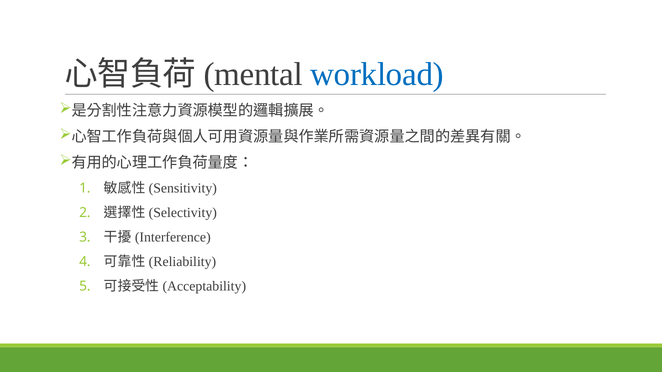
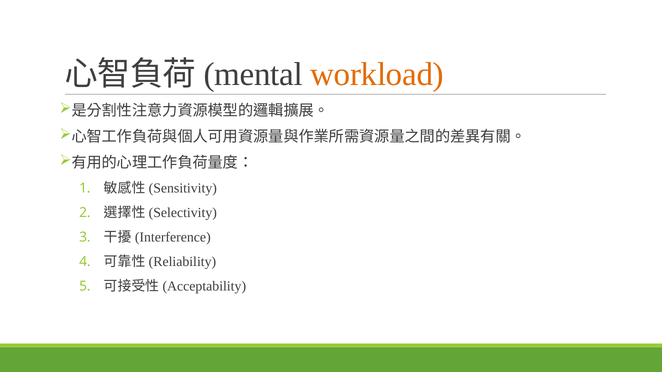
workload colour: blue -> orange
